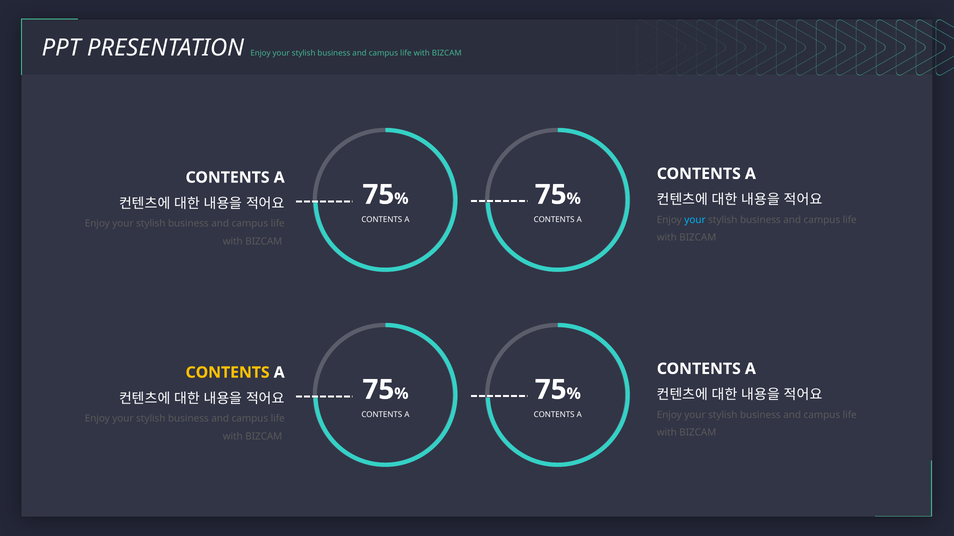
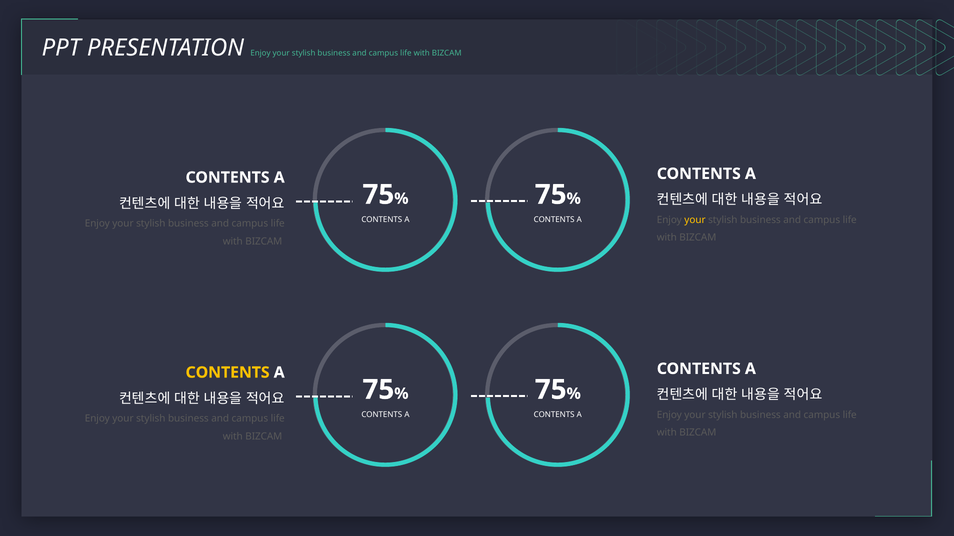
your at (695, 220) colour: light blue -> yellow
